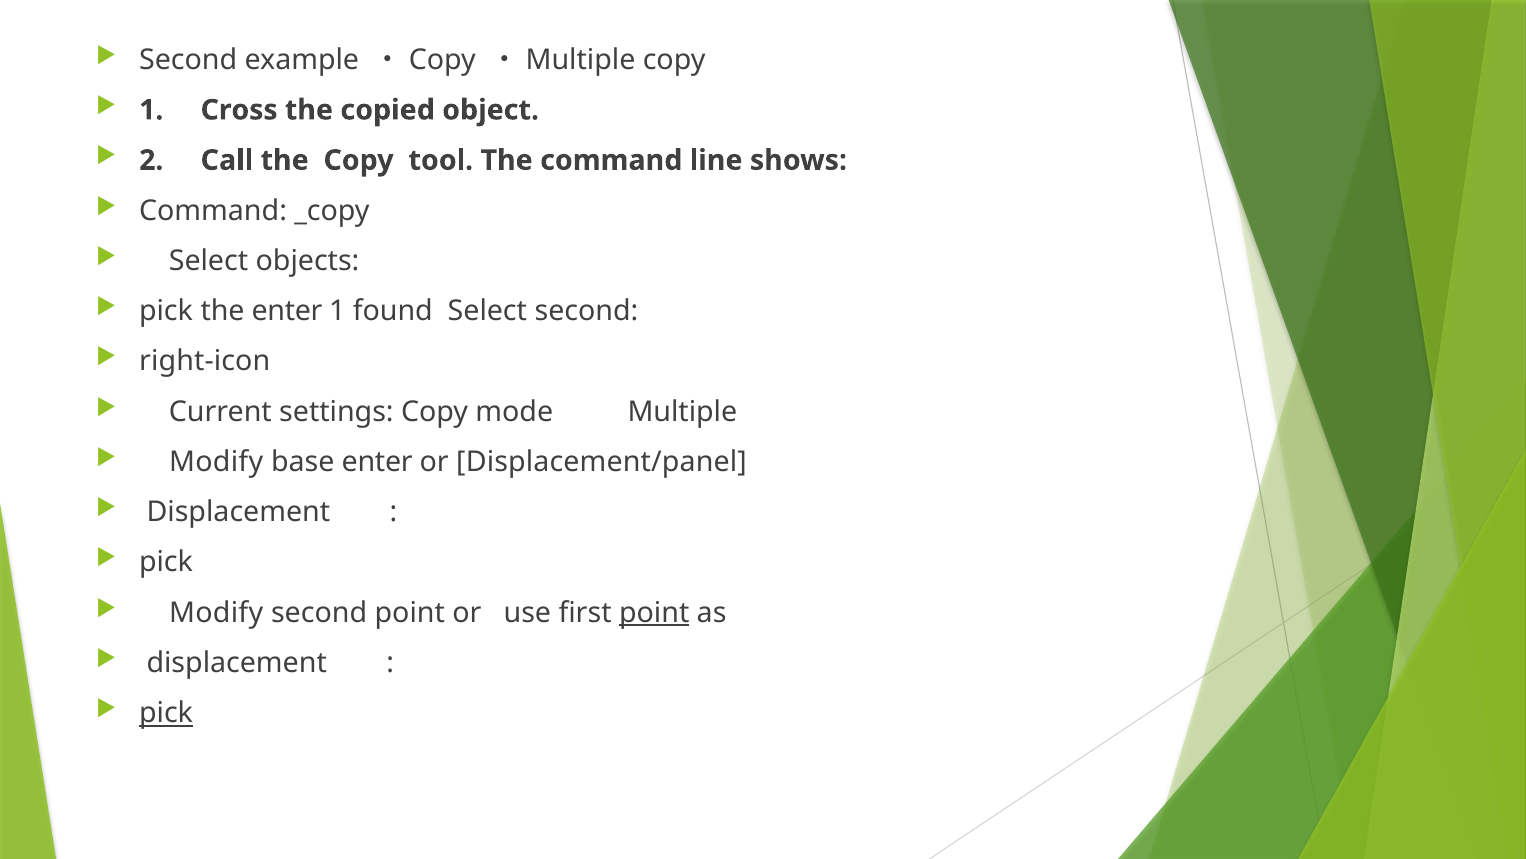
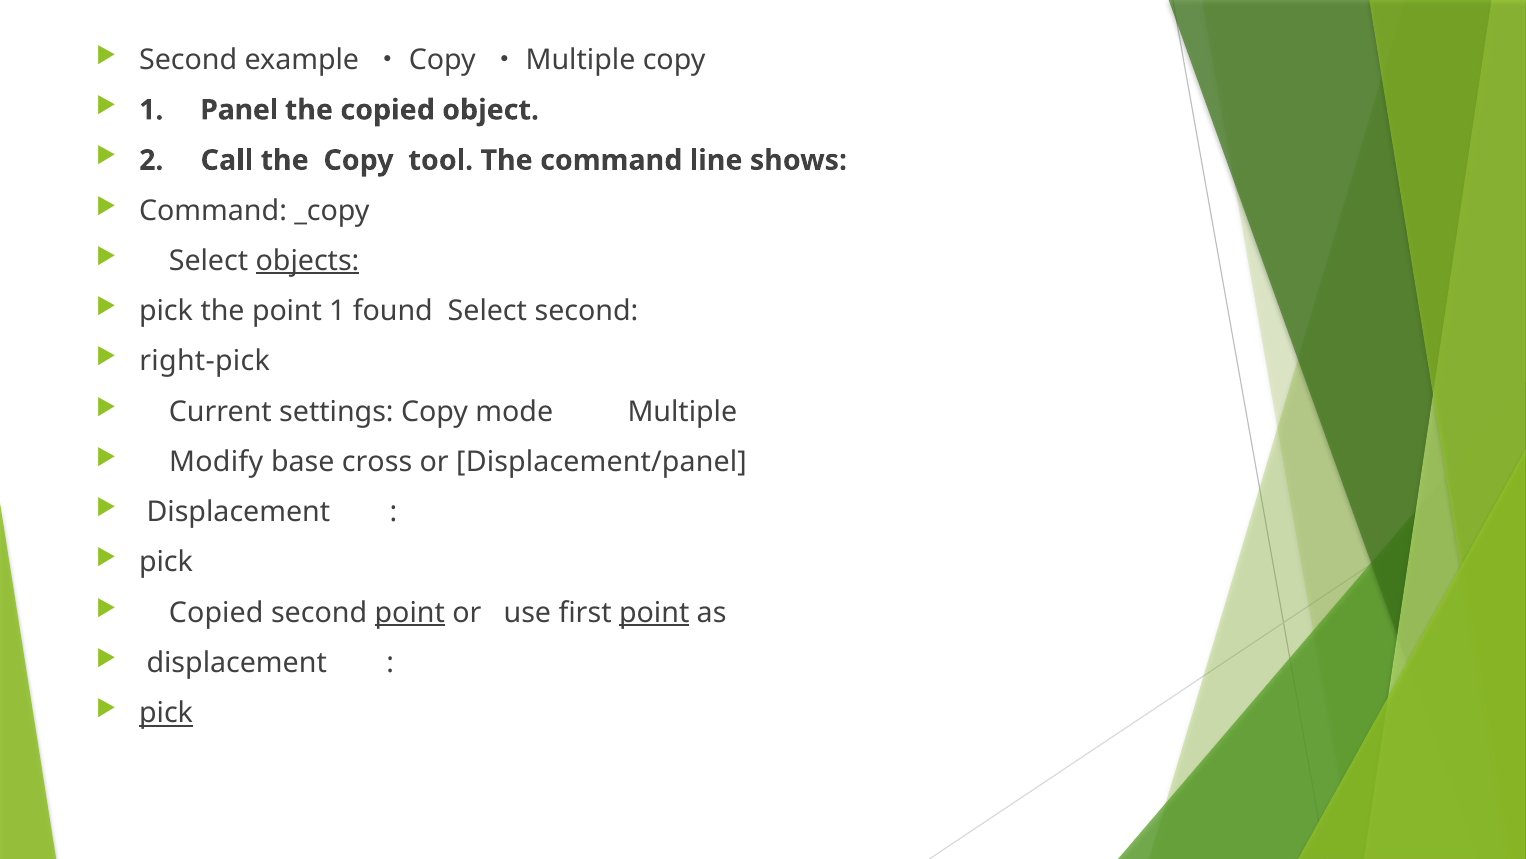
Cross: Cross -> Panel
objects underline: none -> present
the enter: enter -> point
right-icon: right-icon -> right-pick
base enter: enter -> cross
Modify at (216, 612): Modify -> Copied
point at (410, 612) underline: none -> present
